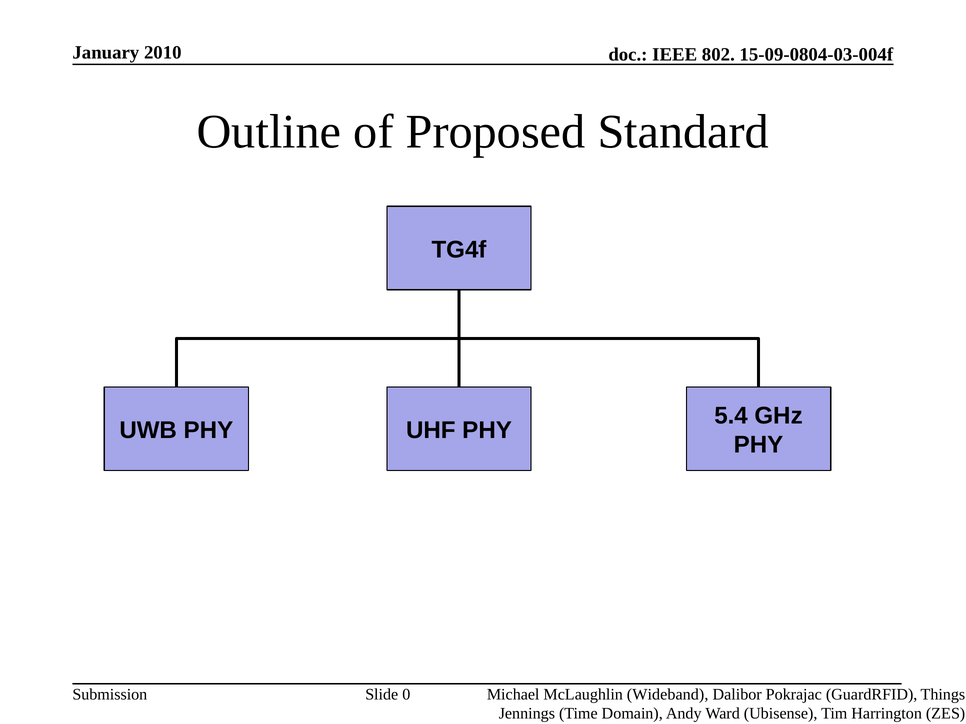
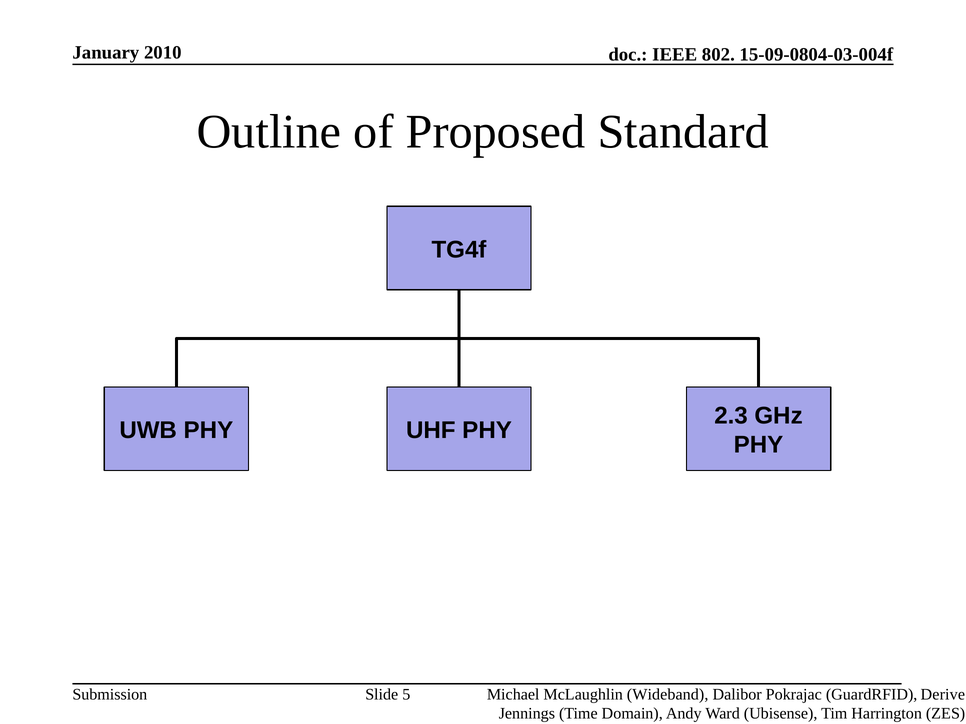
5.4: 5.4 -> 2.3
Things: Things -> Derive
0: 0 -> 5
